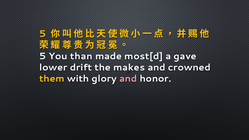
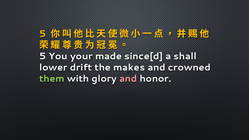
than: than -> your
most[d: most[d -> since[d
gave: gave -> shall
them colour: yellow -> light green
